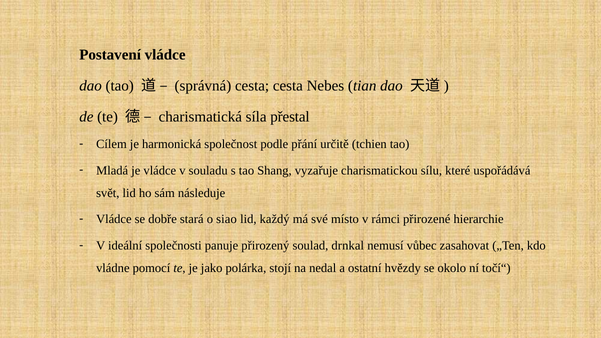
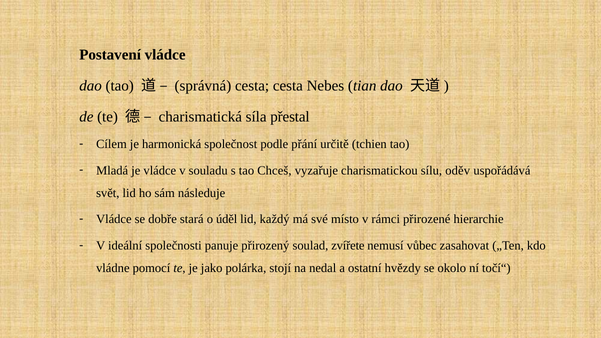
Shang: Shang -> Chceš
které: které -> oděv
siao: siao -> úděl
drnkal: drnkal -> zvířete
